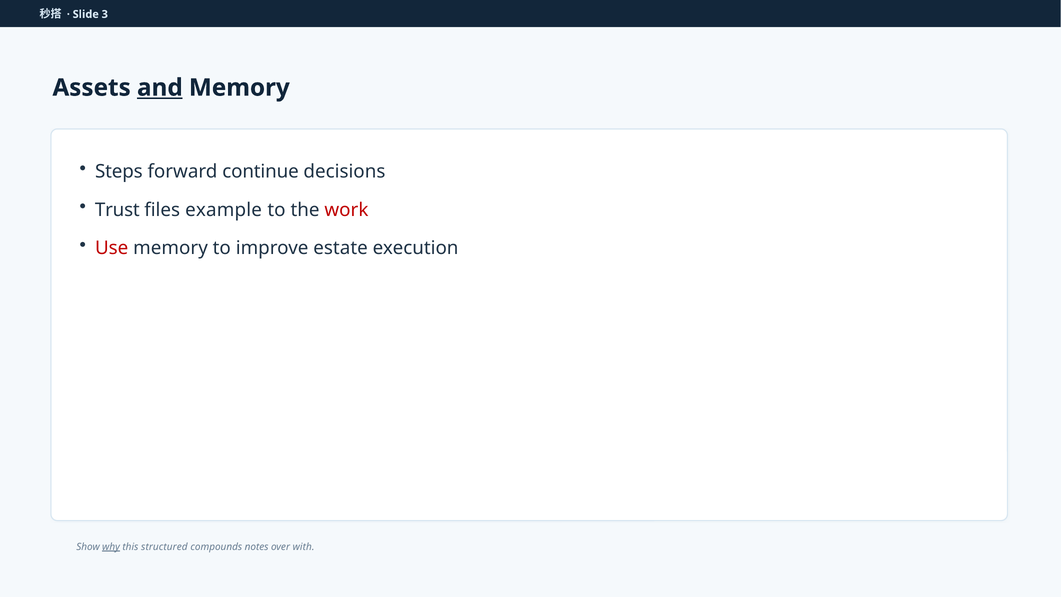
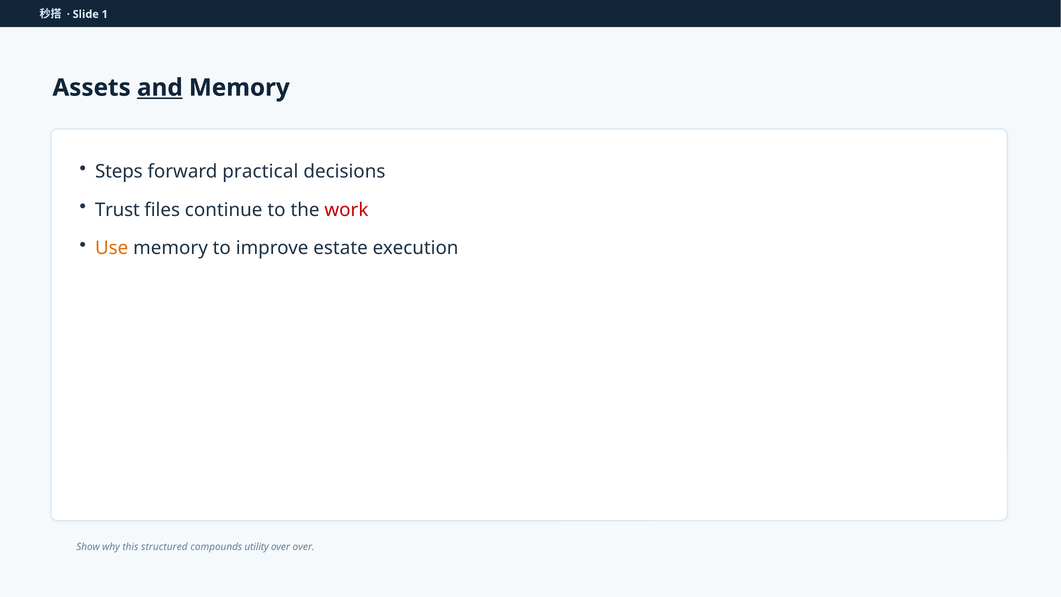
3: 3 -> 1
continue: continue -> practical
example: example -> continue
Use colour: red -> orange
why underline: present -> none
notes: notes -> utility
over with: with -> over
